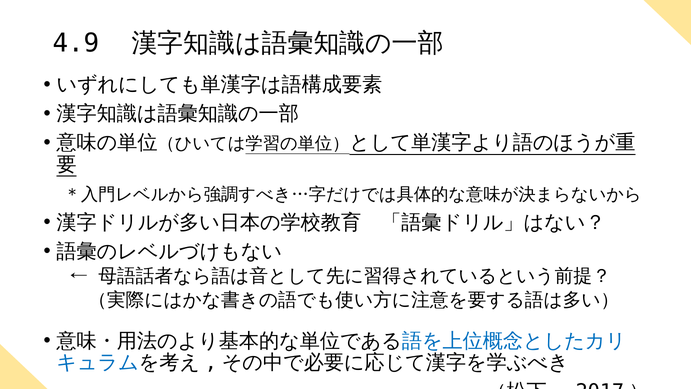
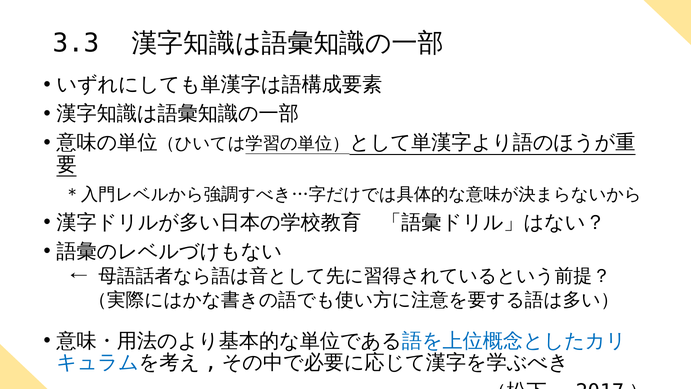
4.9: 4.9 -> 3.3
